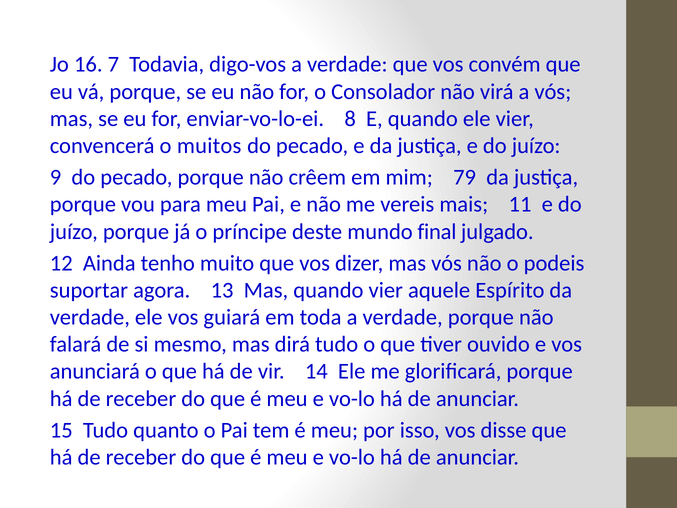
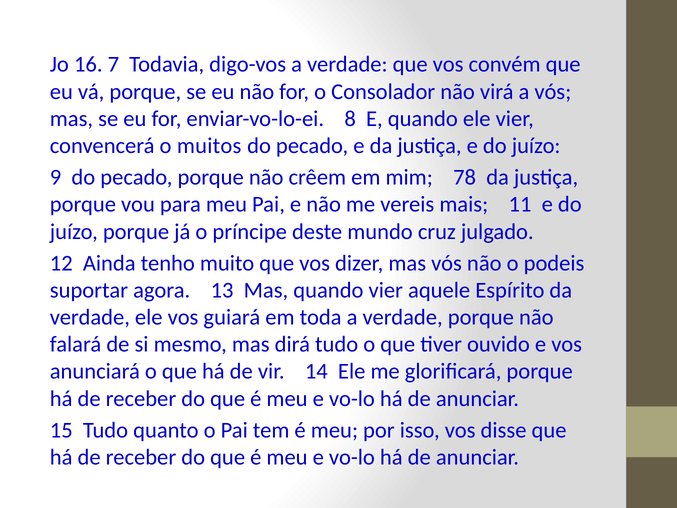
79: 79 -> 78
final: final -> cruz
